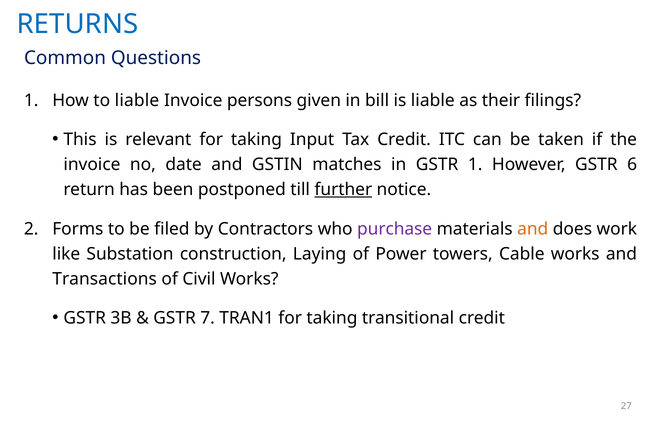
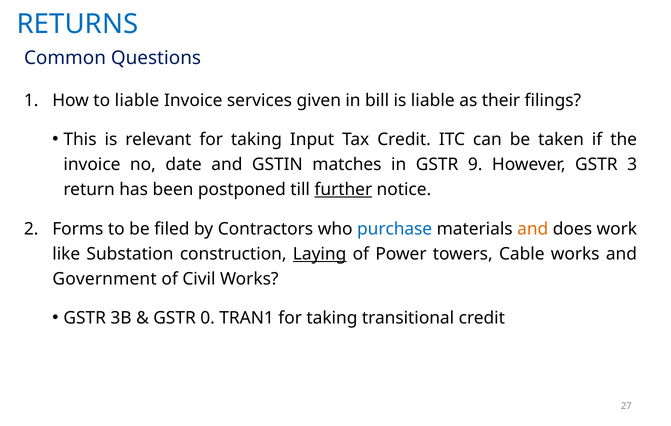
persons: persons -> services
GSTR 1: 1 -> 9
6: 6 -> 3
purchase colour: purple -> blue
Laying underline: none -> present
Transactions: Transactions -> Government
7: 7 -> 0
